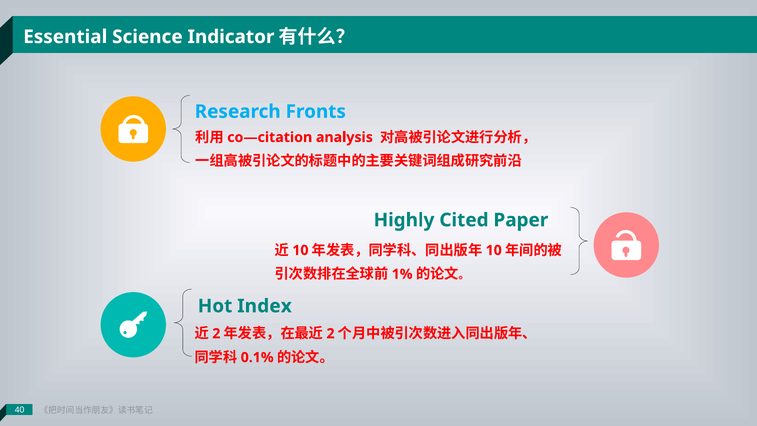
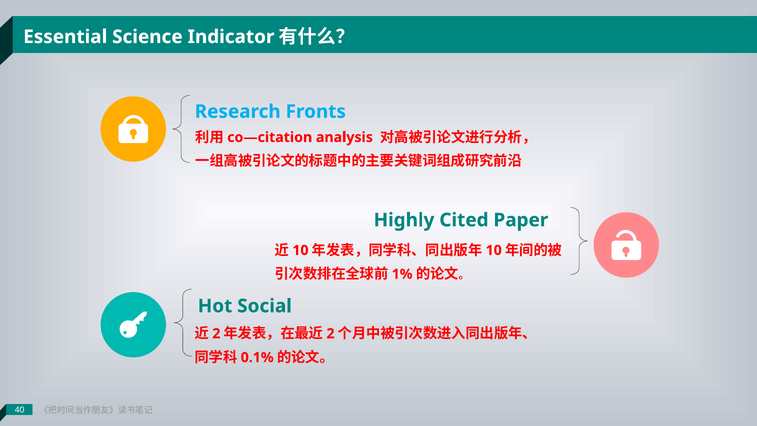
Index: Index -> Social
